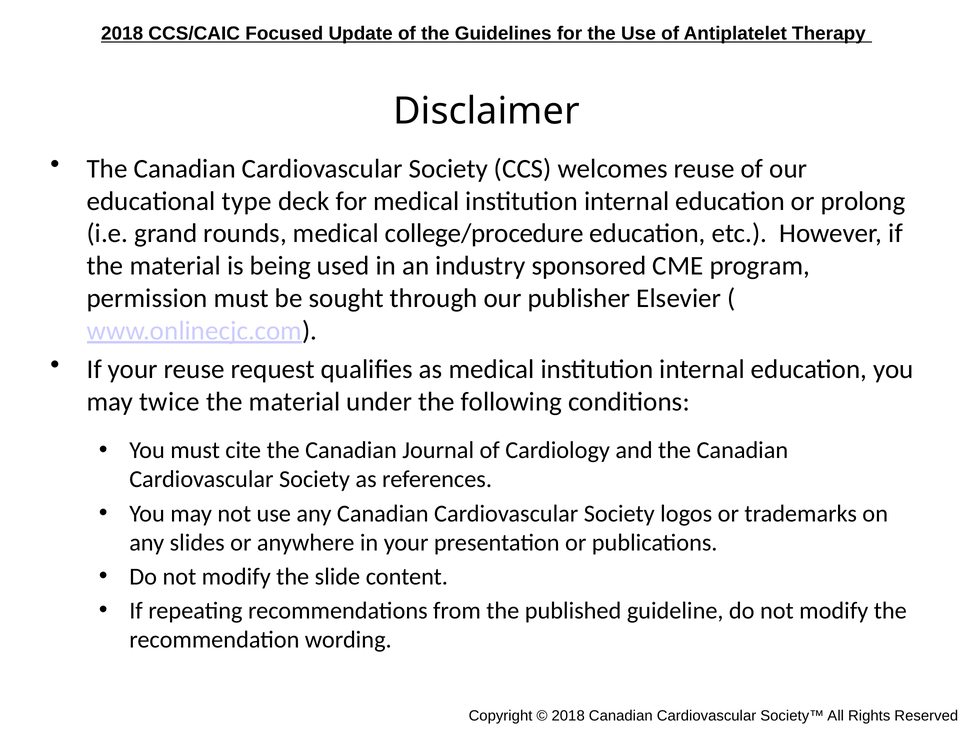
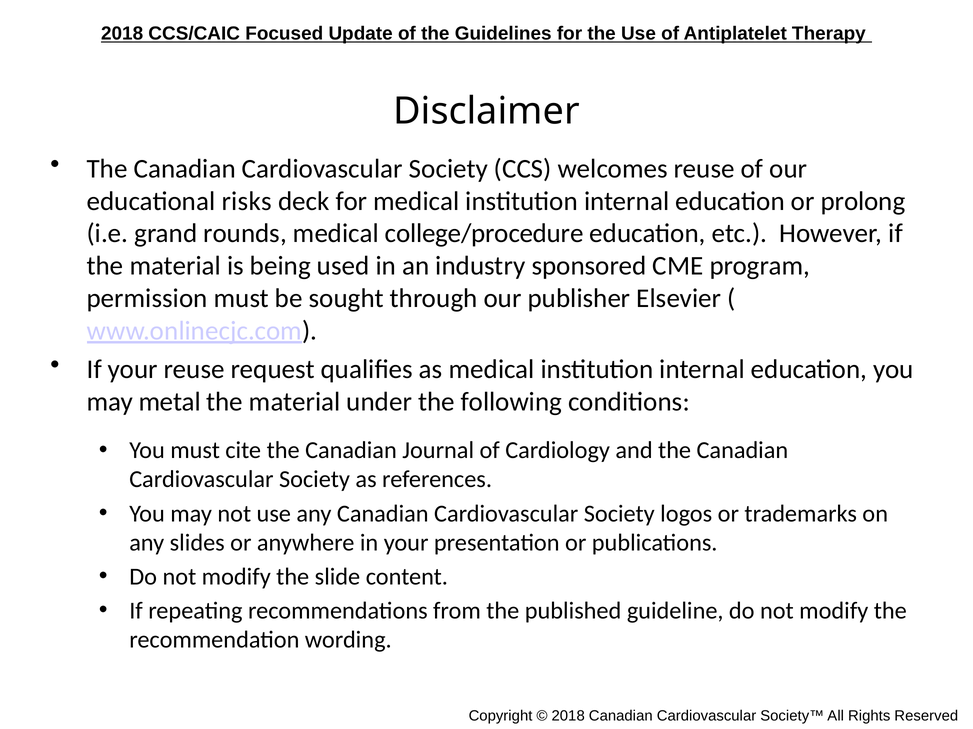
type: type -> risks
twice: twice -> metal
